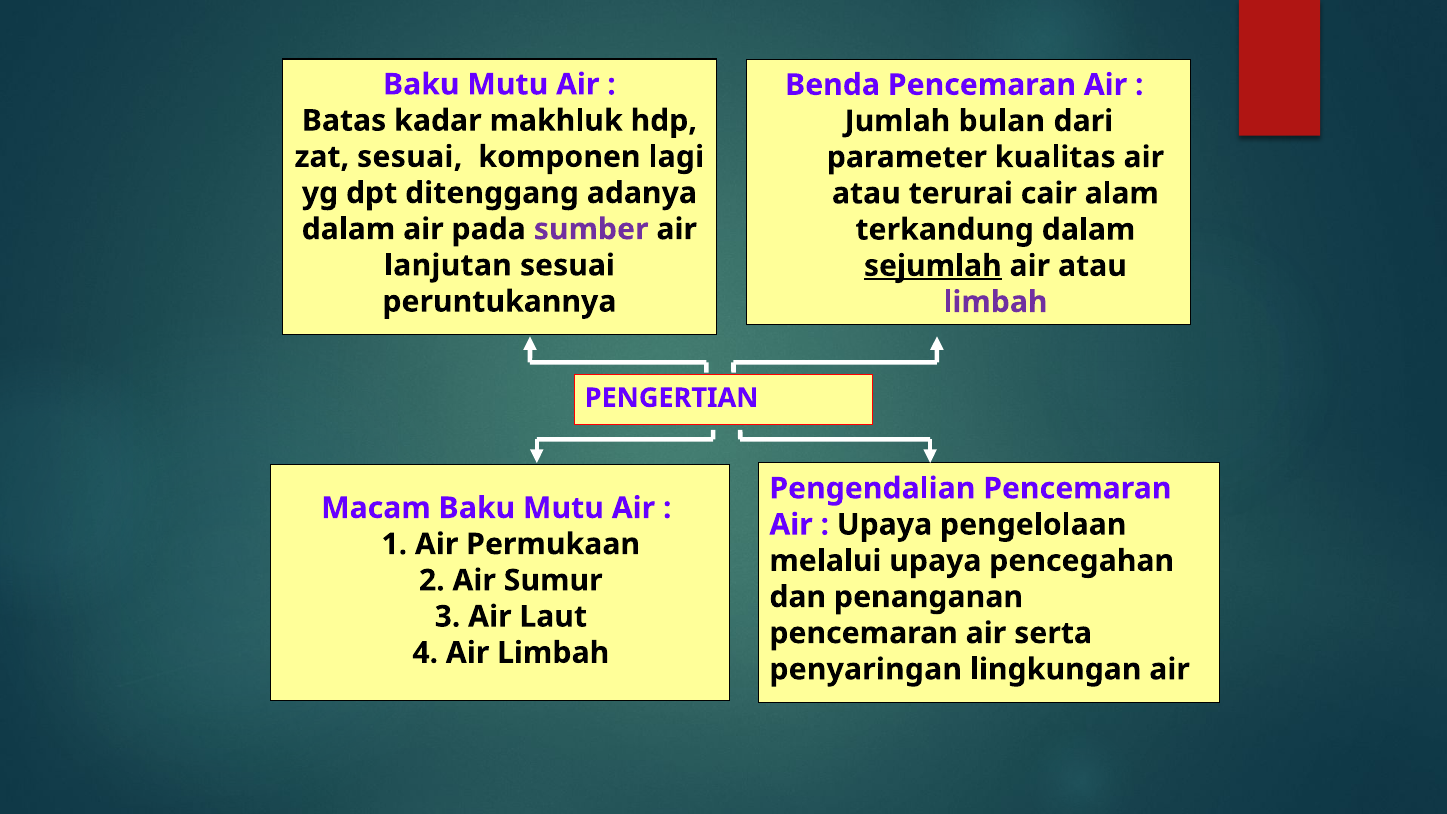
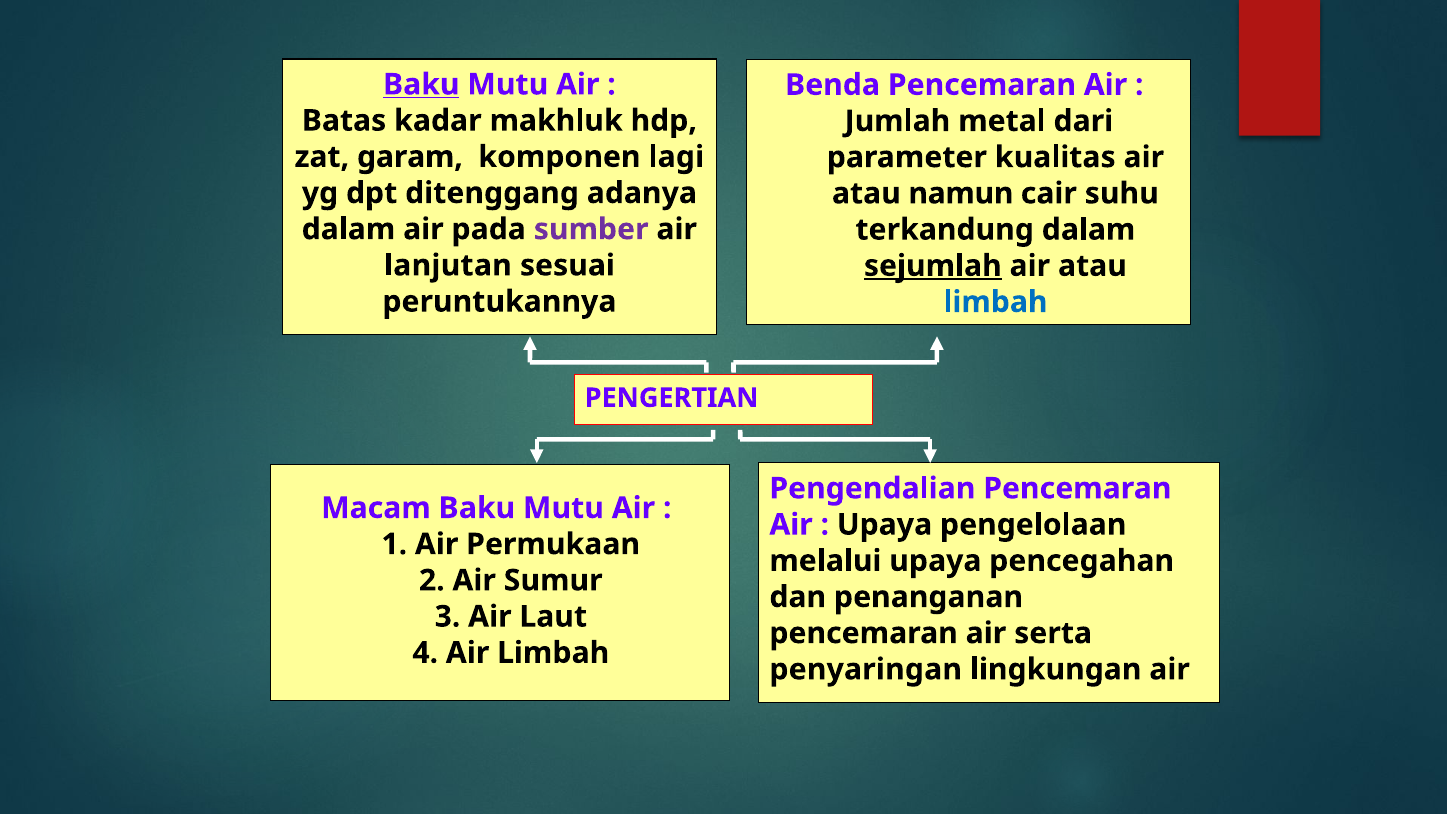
Baku at (421, 85) underline: none -> present
bulan: bulan -> metal
zat sesuai: sesuai -> garam
terurai: terurai -> namun
alam: alam -> suhu
limbah at (995, 302) colour: purple -> blue
